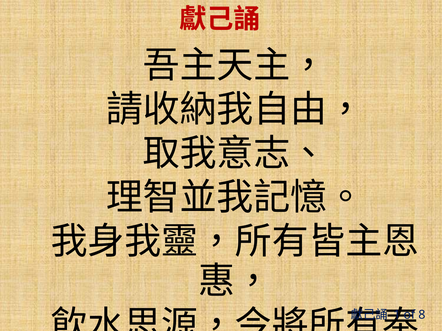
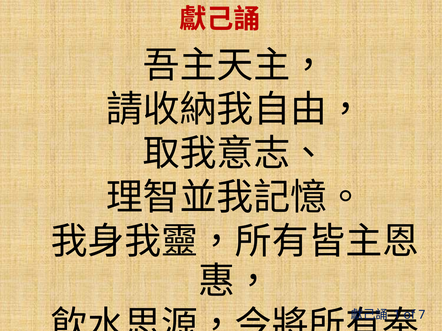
8: 8 -> 7
